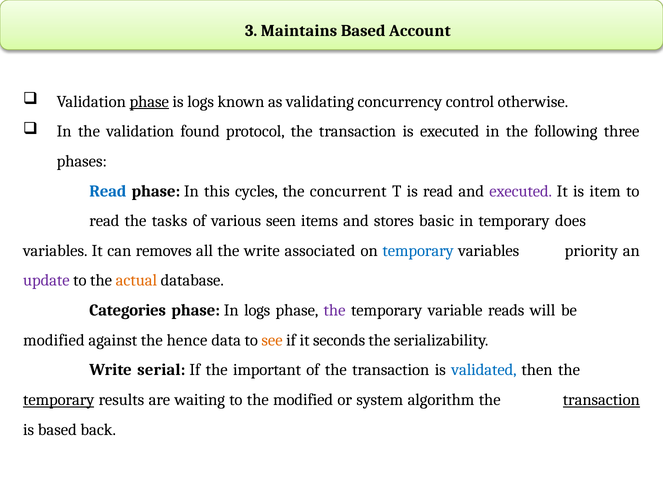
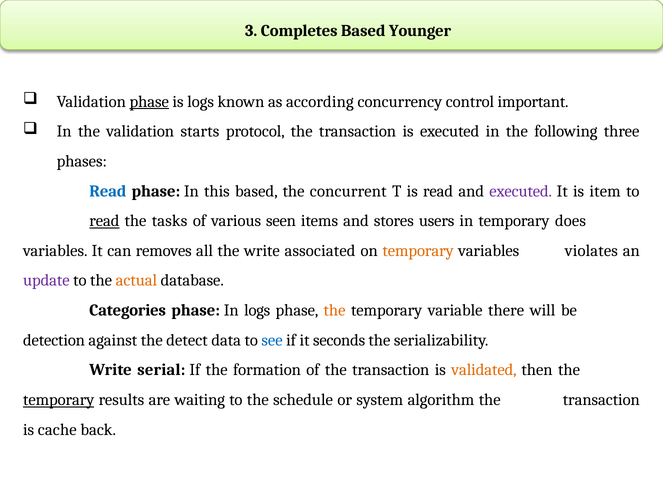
Maintains: Maintains -> Completes
Account: Account -> Younger
validating: validating -> according
otherwise: otherwise -> important
found: found -> starts
this cycles: cycles -> based
read at (104, 221) underline: none -> present
basic: basic -> users
temporary at (418, 251) colour: blue -> orange
priority: priority -> violates
the at (335, 310) colour: purple -> orange
reads: reads -> there
modified at (54, 340): modified -> detection
hence: hence -> detect
see colour: orange -> blue
important: important -> formation
validated colour: blue -> orange
the modified: modified -> schedule
transaction at (601, 400) underline: present -> none
is based: based -> cache
